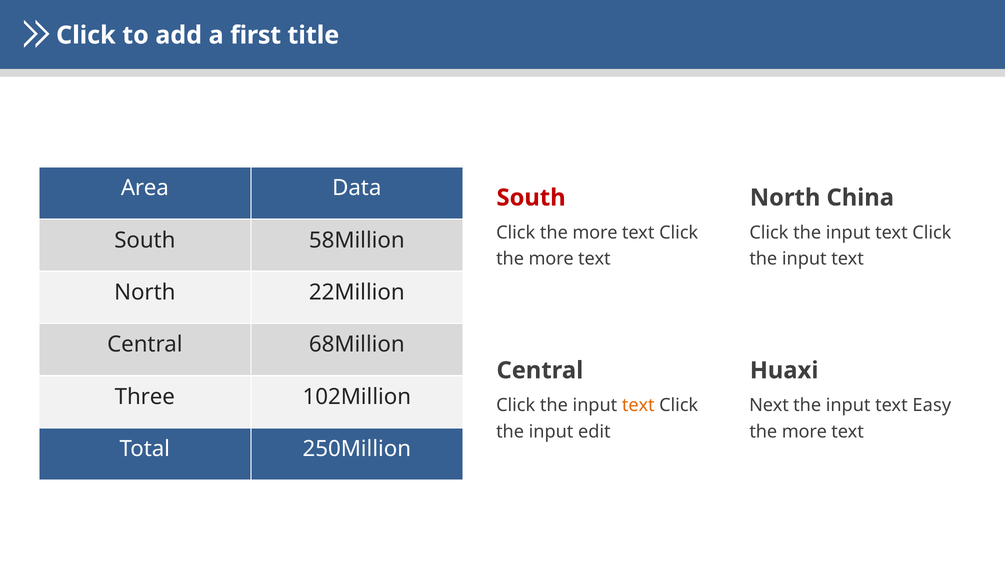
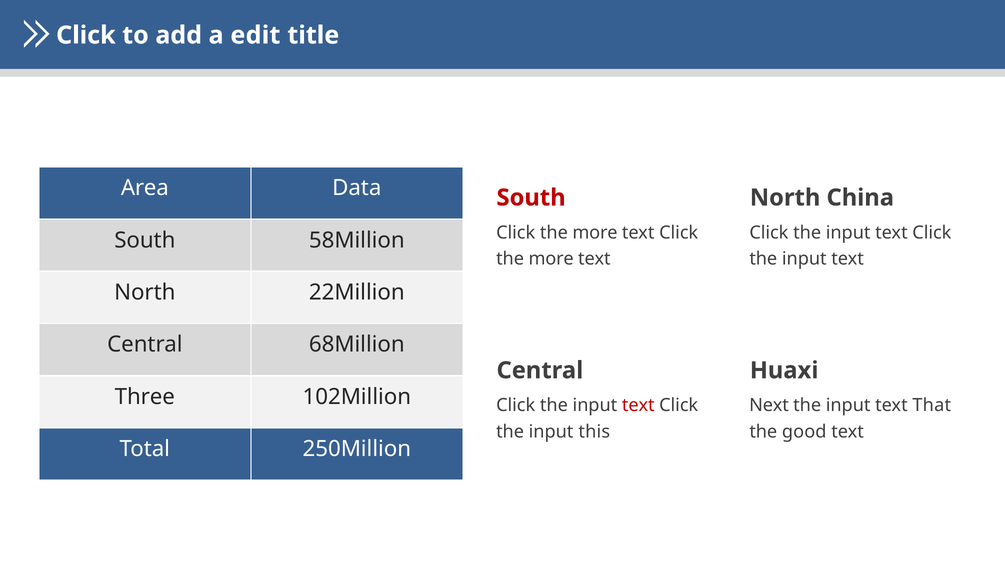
first: first -> edit
text at (638, 406) colour: orange -> red
Easy: Easy -> That
edit: edit -> this
more at (804, 432): more -> good
